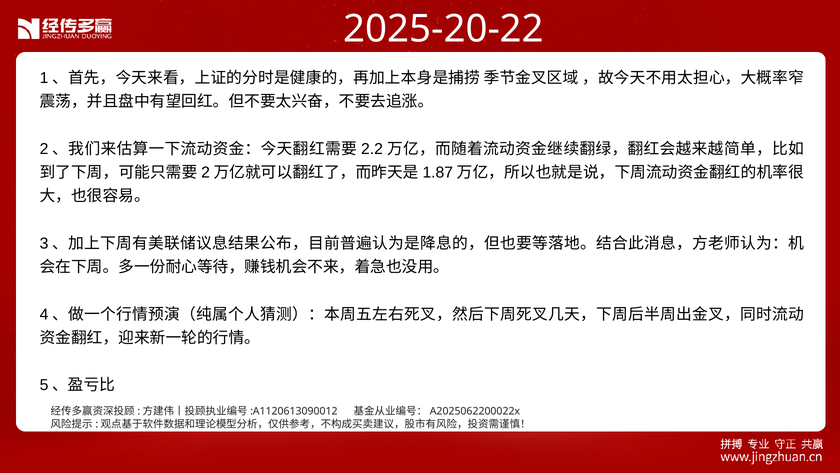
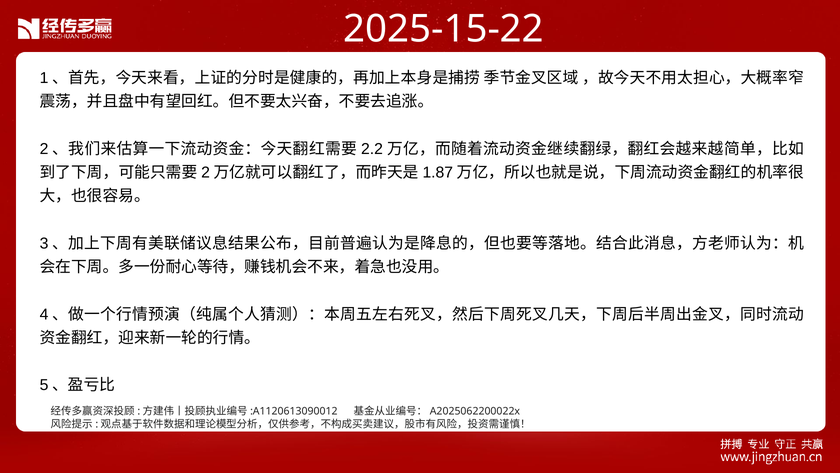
2025-20-22: 2025-20-22 -> 2025-15-22
